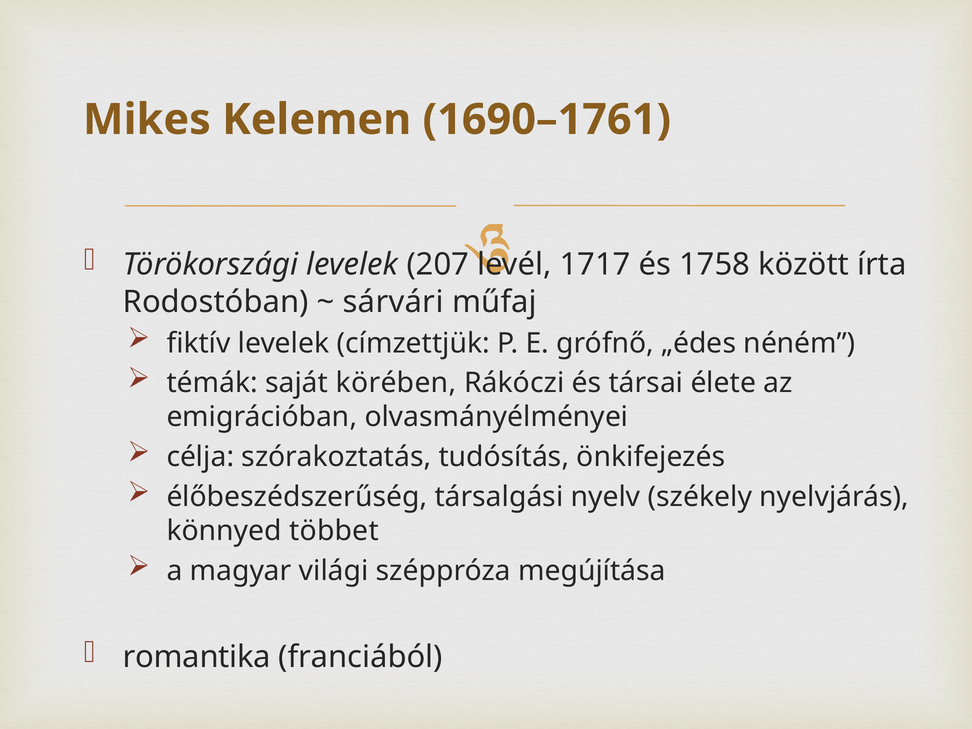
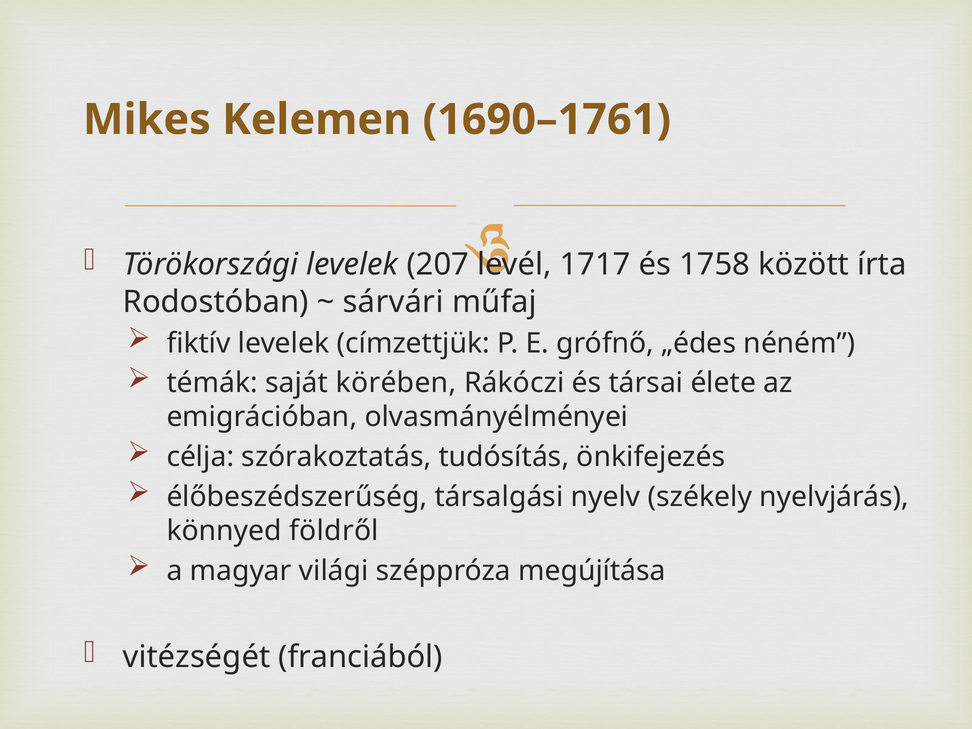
többet: többet -> földről
romantika: romantika -> vitézségét
